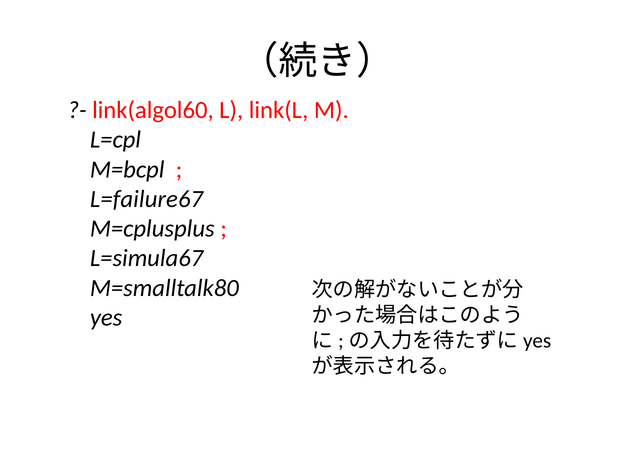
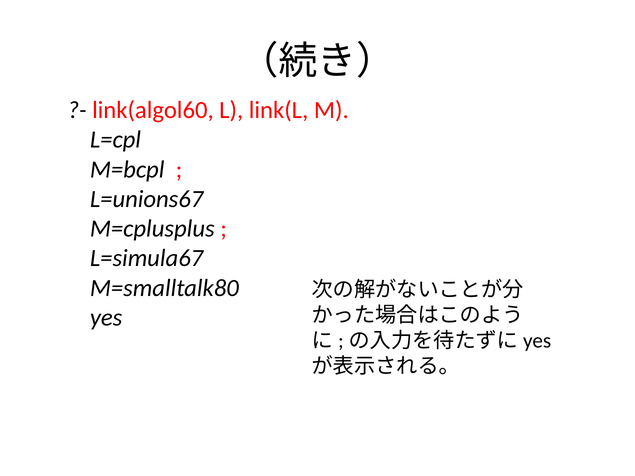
L=failure67: L=failure67 -> L=unions67
